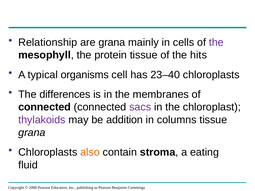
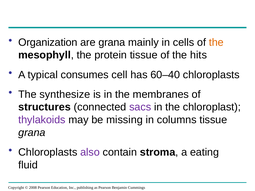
Relationship: Relationship -> Organization
the at (216, 42) colour: purple -> orange
organisms: organisms -> consumes
23–40: 23–40 -> 60–40
differences: differences -> synthesize
connected at (45, 107): connected -> structures
addition: addition -> missing
also colour: orange -> purple
